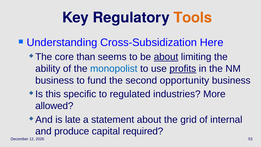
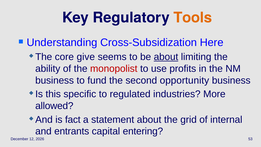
than: than -> give
monopolist colour: blue -> red
profits underline: present -> none
late: late -> fact
produce: produce -> entrants
required: required -> entering
